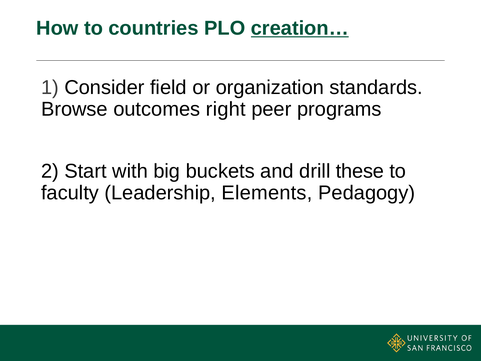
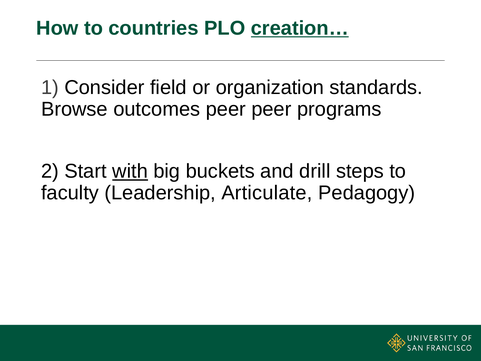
outcomes right: right -> peer
with underline: none -> present
these: these -> steps
Elements: Elements -> Articulate
